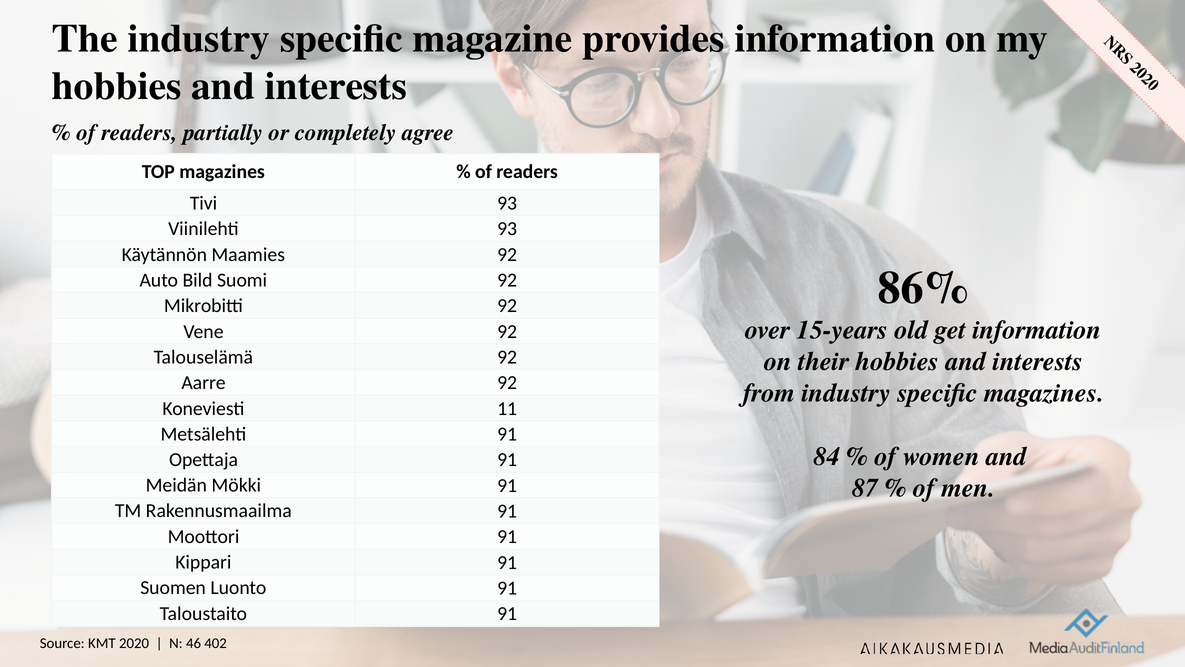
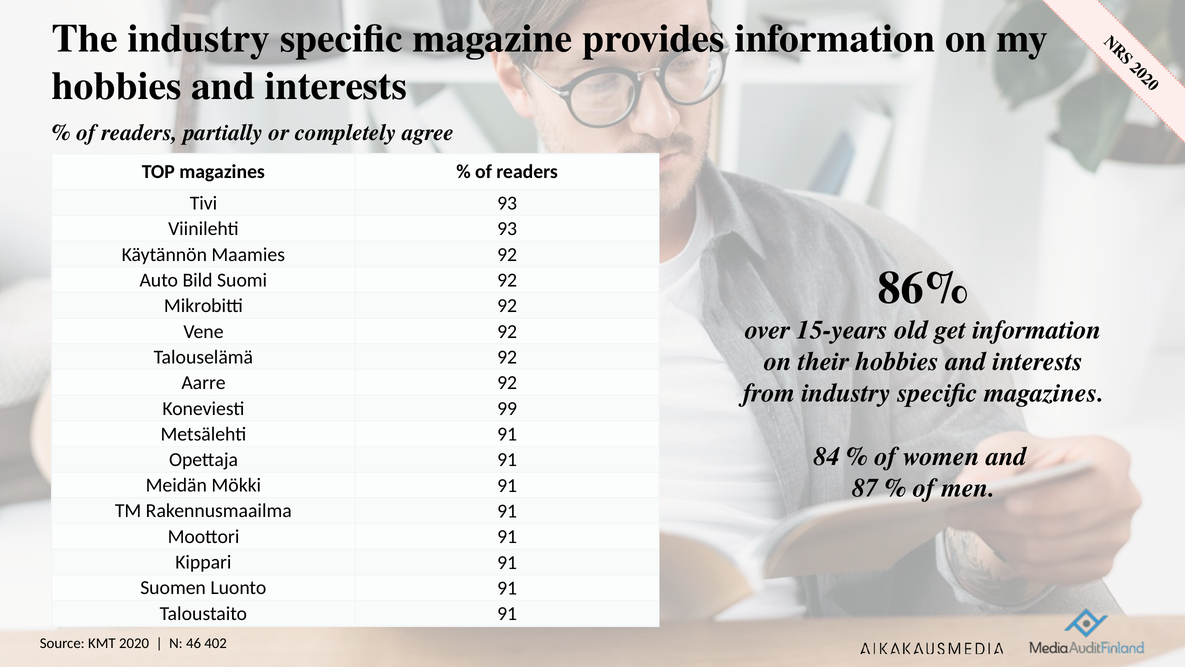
11: 11 -> 99
